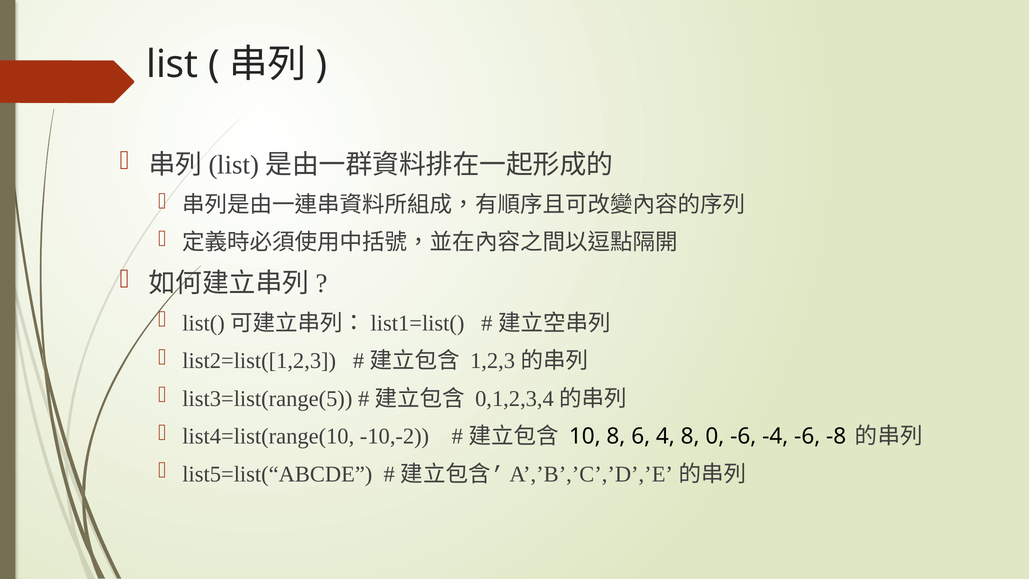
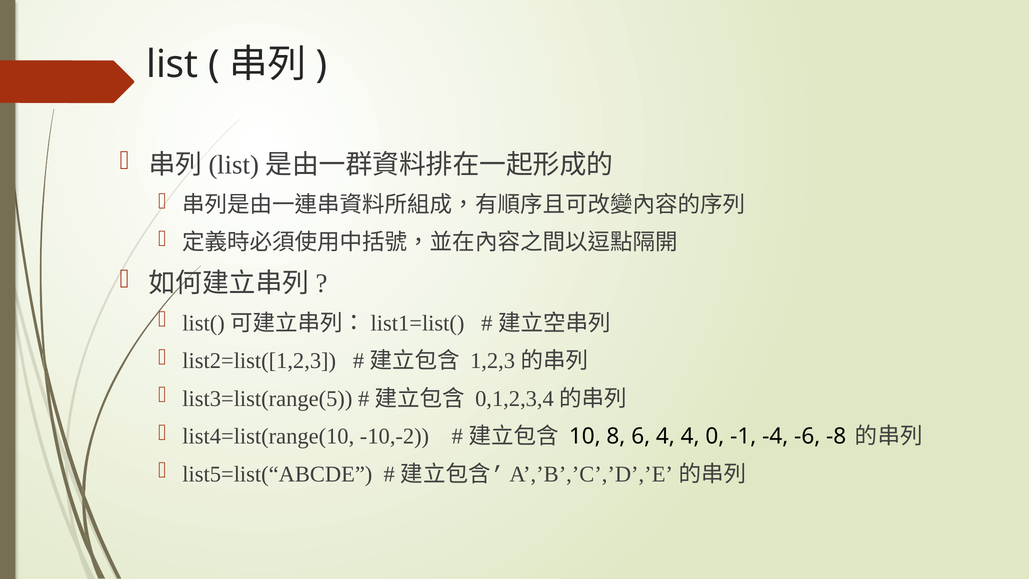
4 8: 8 -> 4
0 -6: -6 -> -1
